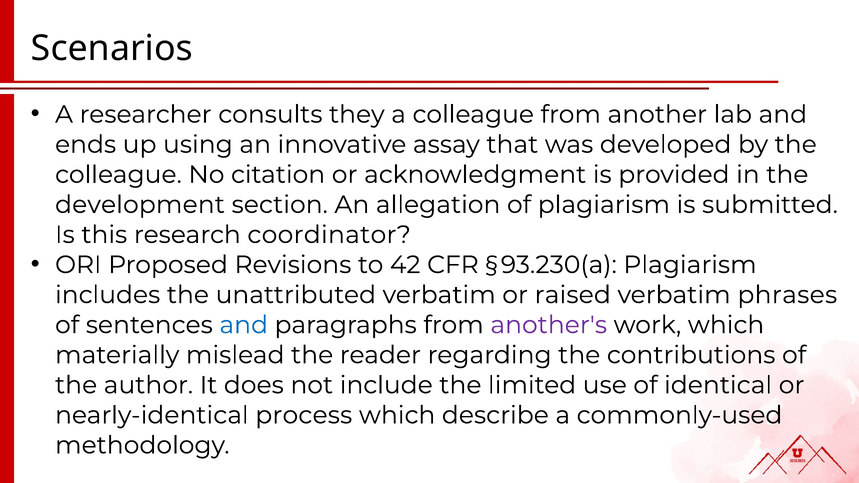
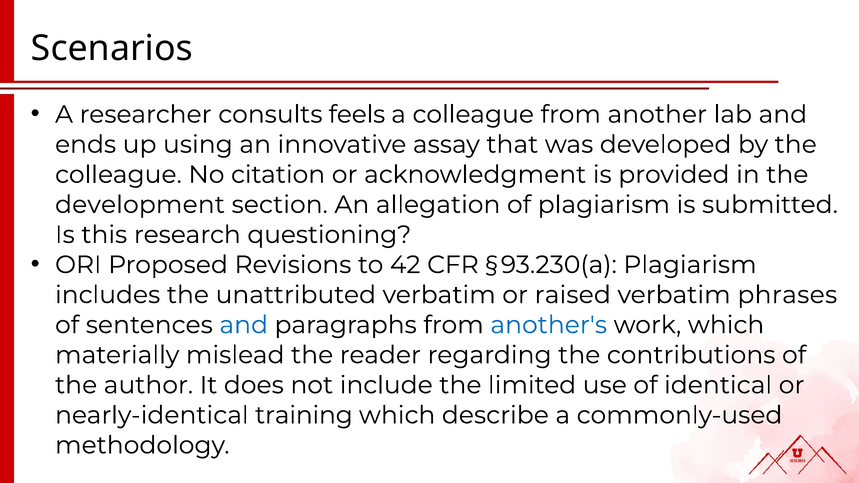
they: they -> feels
coordinator: coordinator -> questioning
another's colour: purple -> blue
process: process -> training
